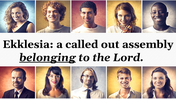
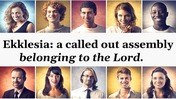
belonging underline: present -> none
